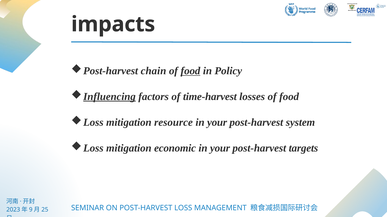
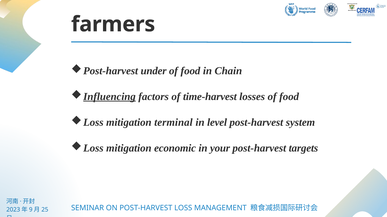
impacts: impacts -> farmers
chain: chain -> under
food at (190, 71) underline: present -> none
Policy: Policy -> Chain
resource: resource -> terminal
your at (217, 123): your -> level
